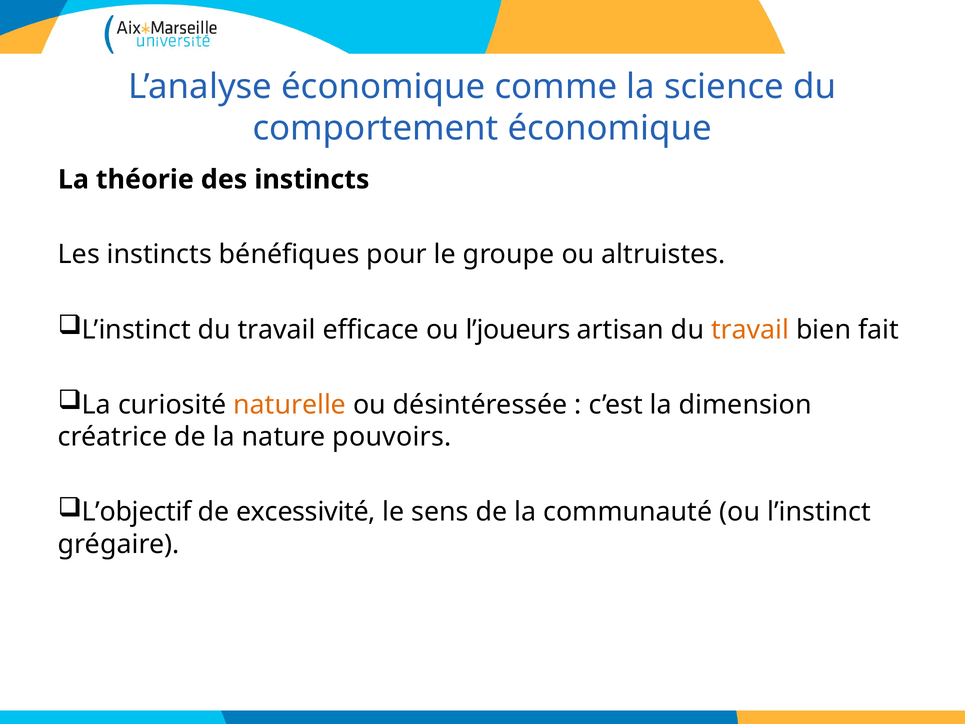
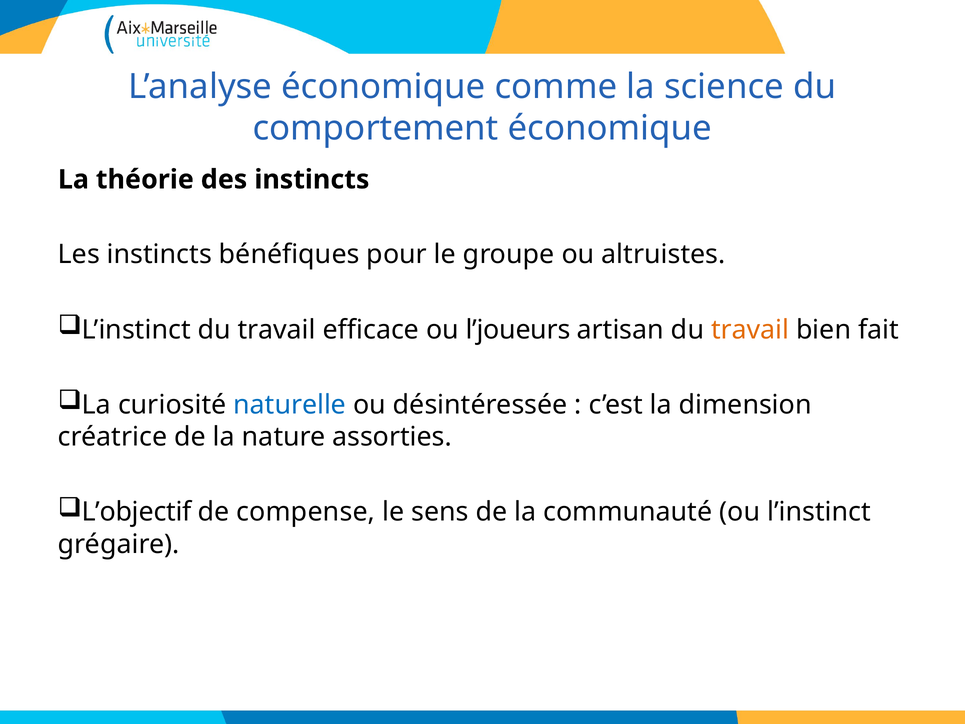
naturelle colour: orange -> blue
pouvoirs: pouvoirs -> assorties
excessivité: excessivité -> compense
